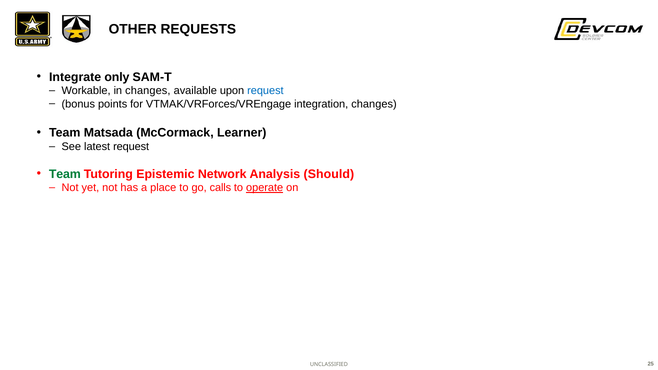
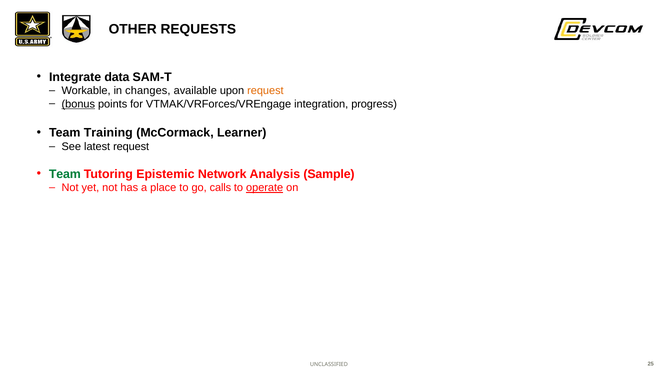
only: only -> data
request at (265, 91) colour: blue -> orange
bonus underline: none -> present
integration changes: changes -> progress
Matsada: Matsada -> Training
Should: Should -> Sample
